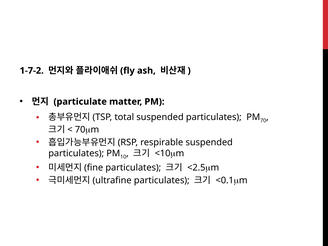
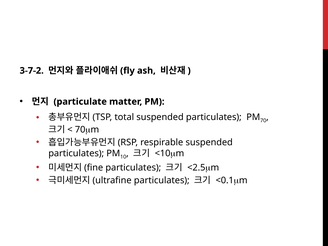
1-7-2: 1-7-2 -> 3-7-2
